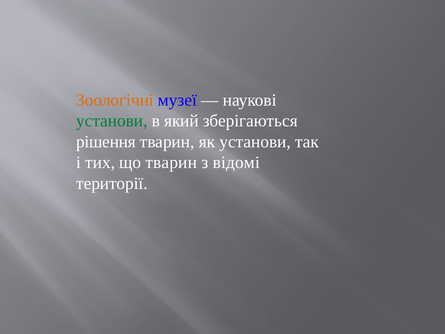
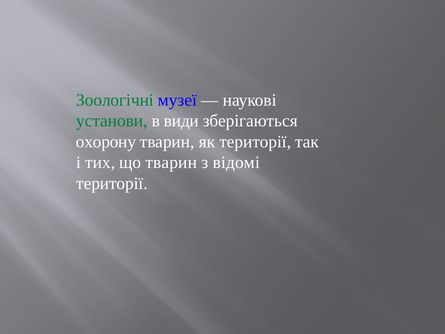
Зоологічні colour: orange -> green
який: який -> види
рішення: рішення -> охорону
як установи: установи -> території
